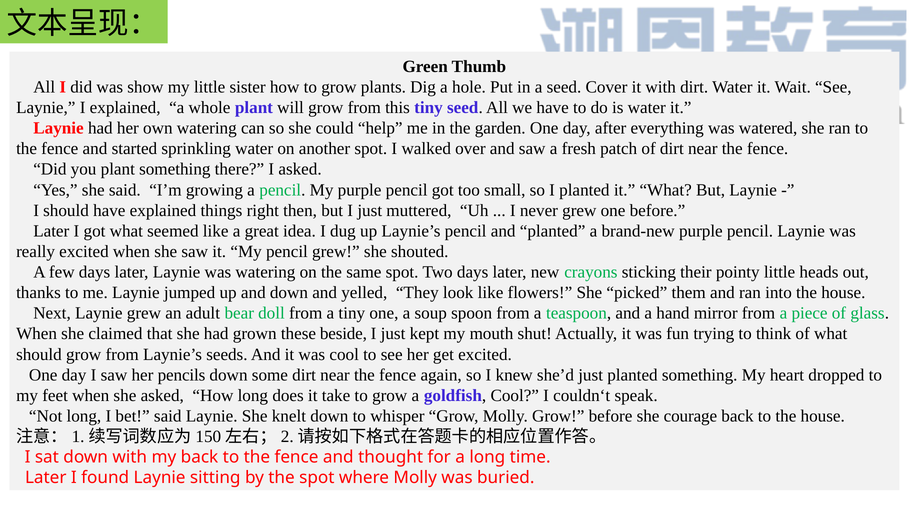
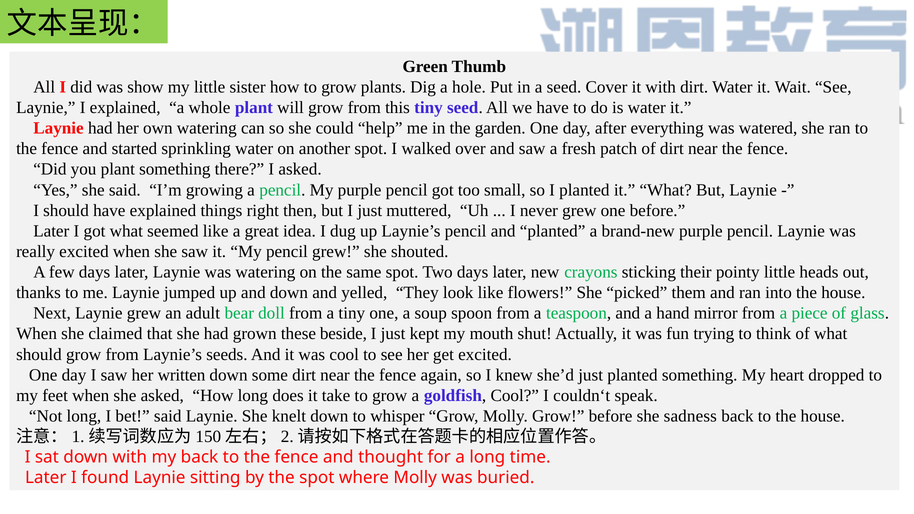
pencils: pencils -> written
courage: courage -> sadness
